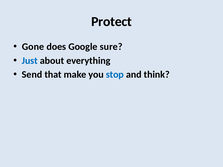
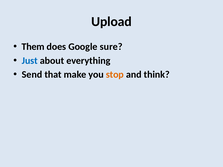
Protect: Protect -> Upload
Gone: Gone -> Them
stop colour: blue -> orange
